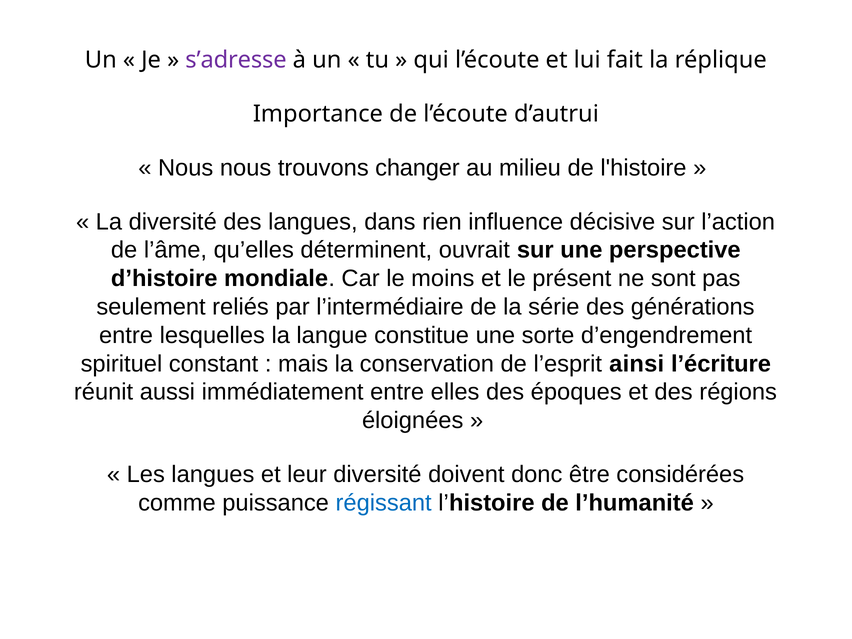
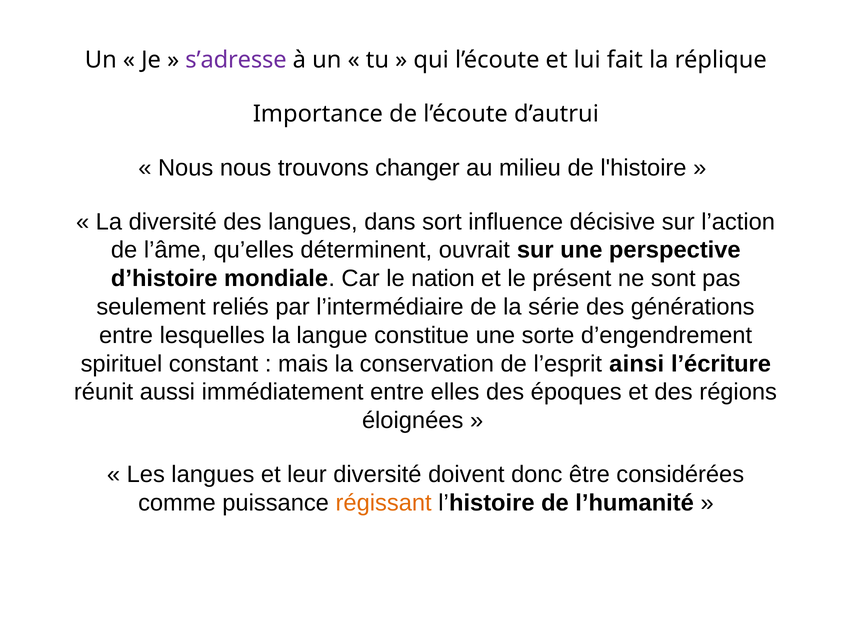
rien: rien -> sort
moins: moins -> nation
régissant colour: blue -> orange
